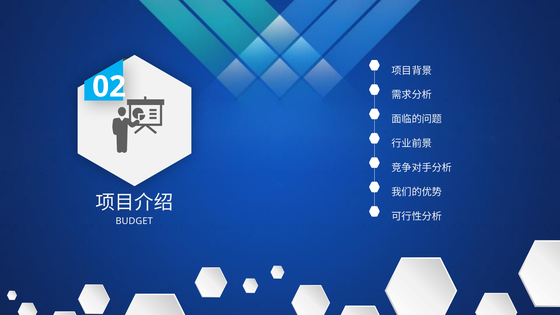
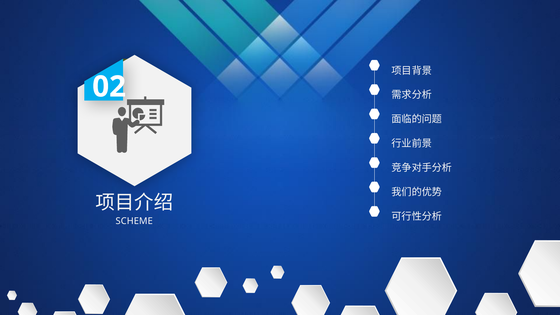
BUDGET: BUDGET -> SCHEME
